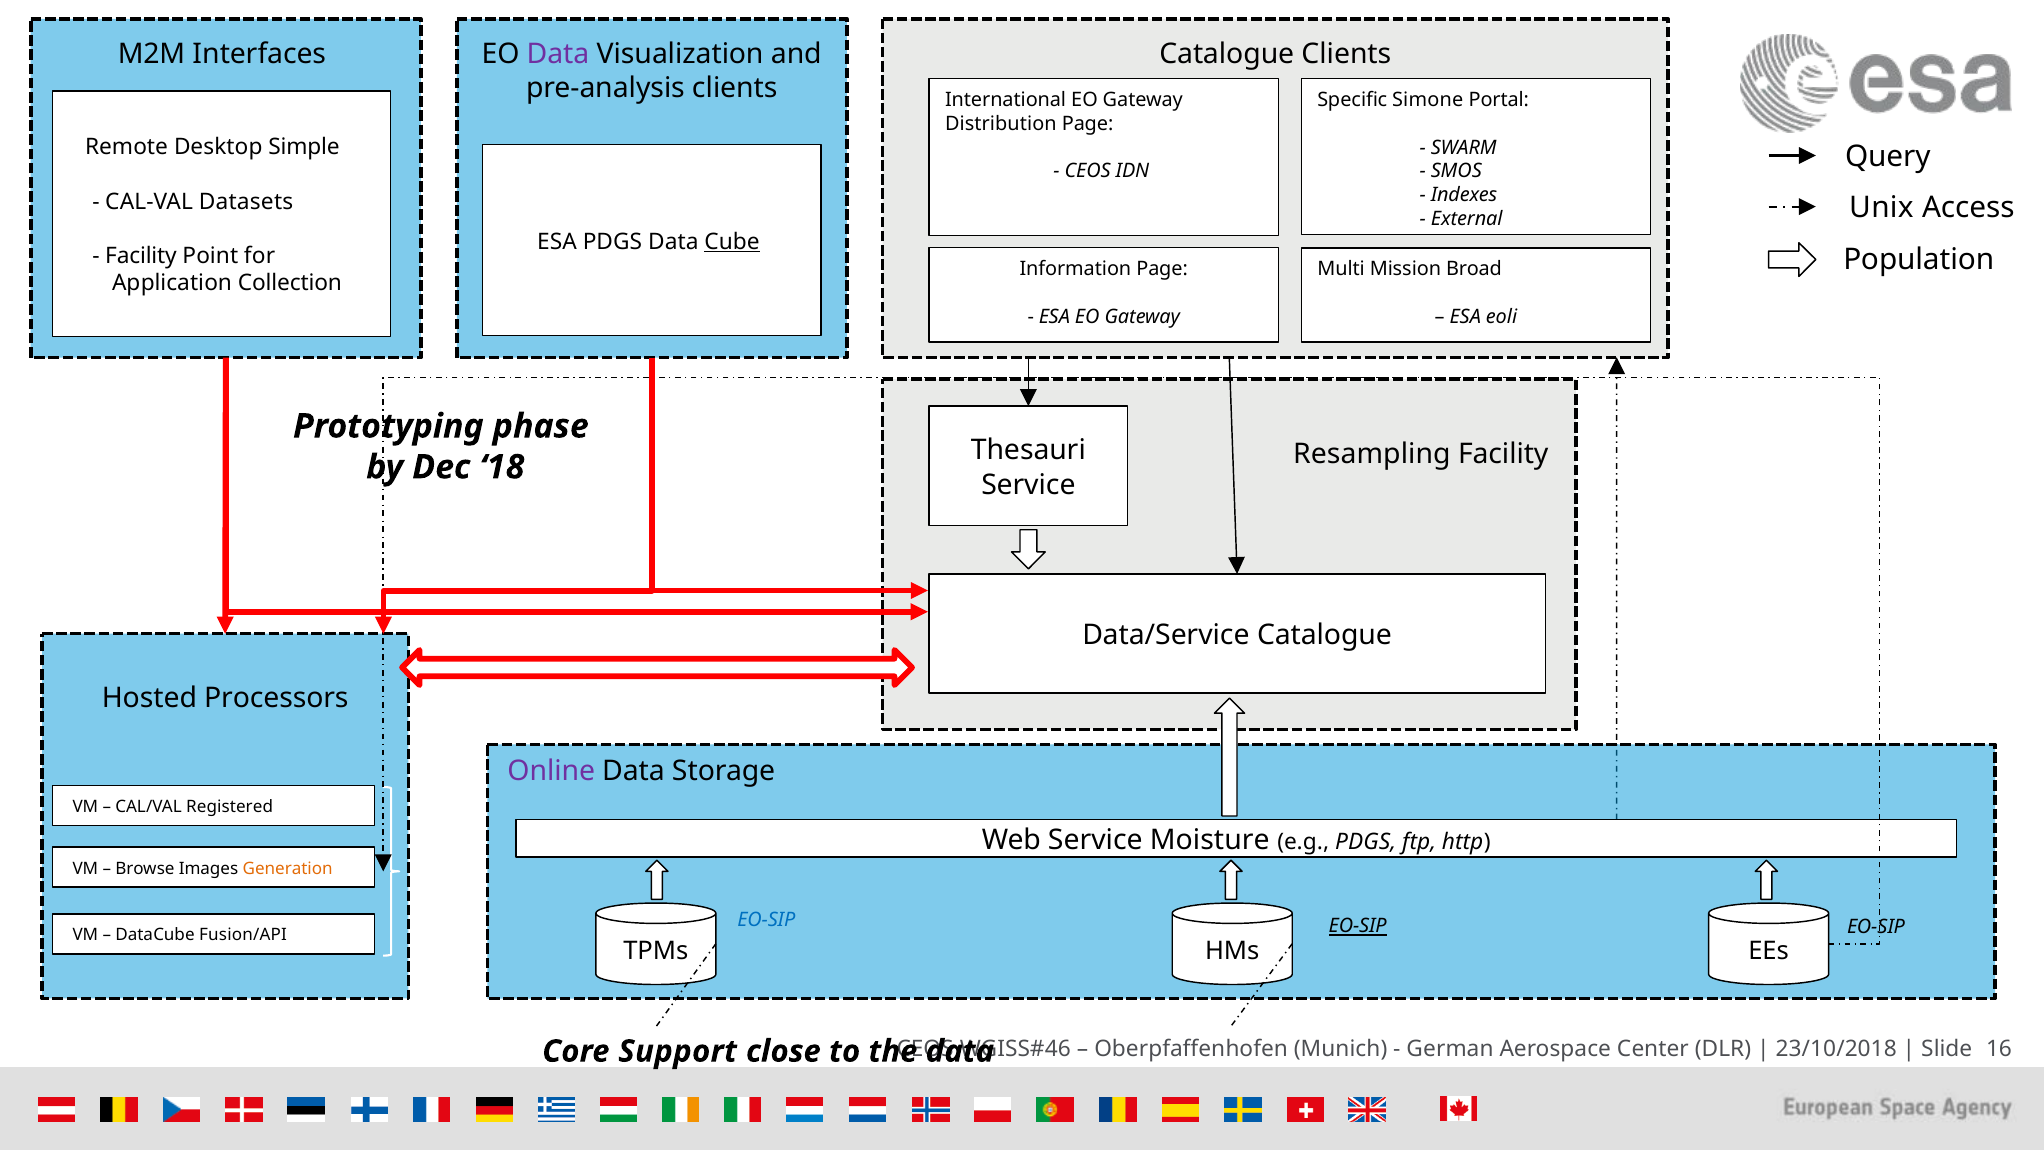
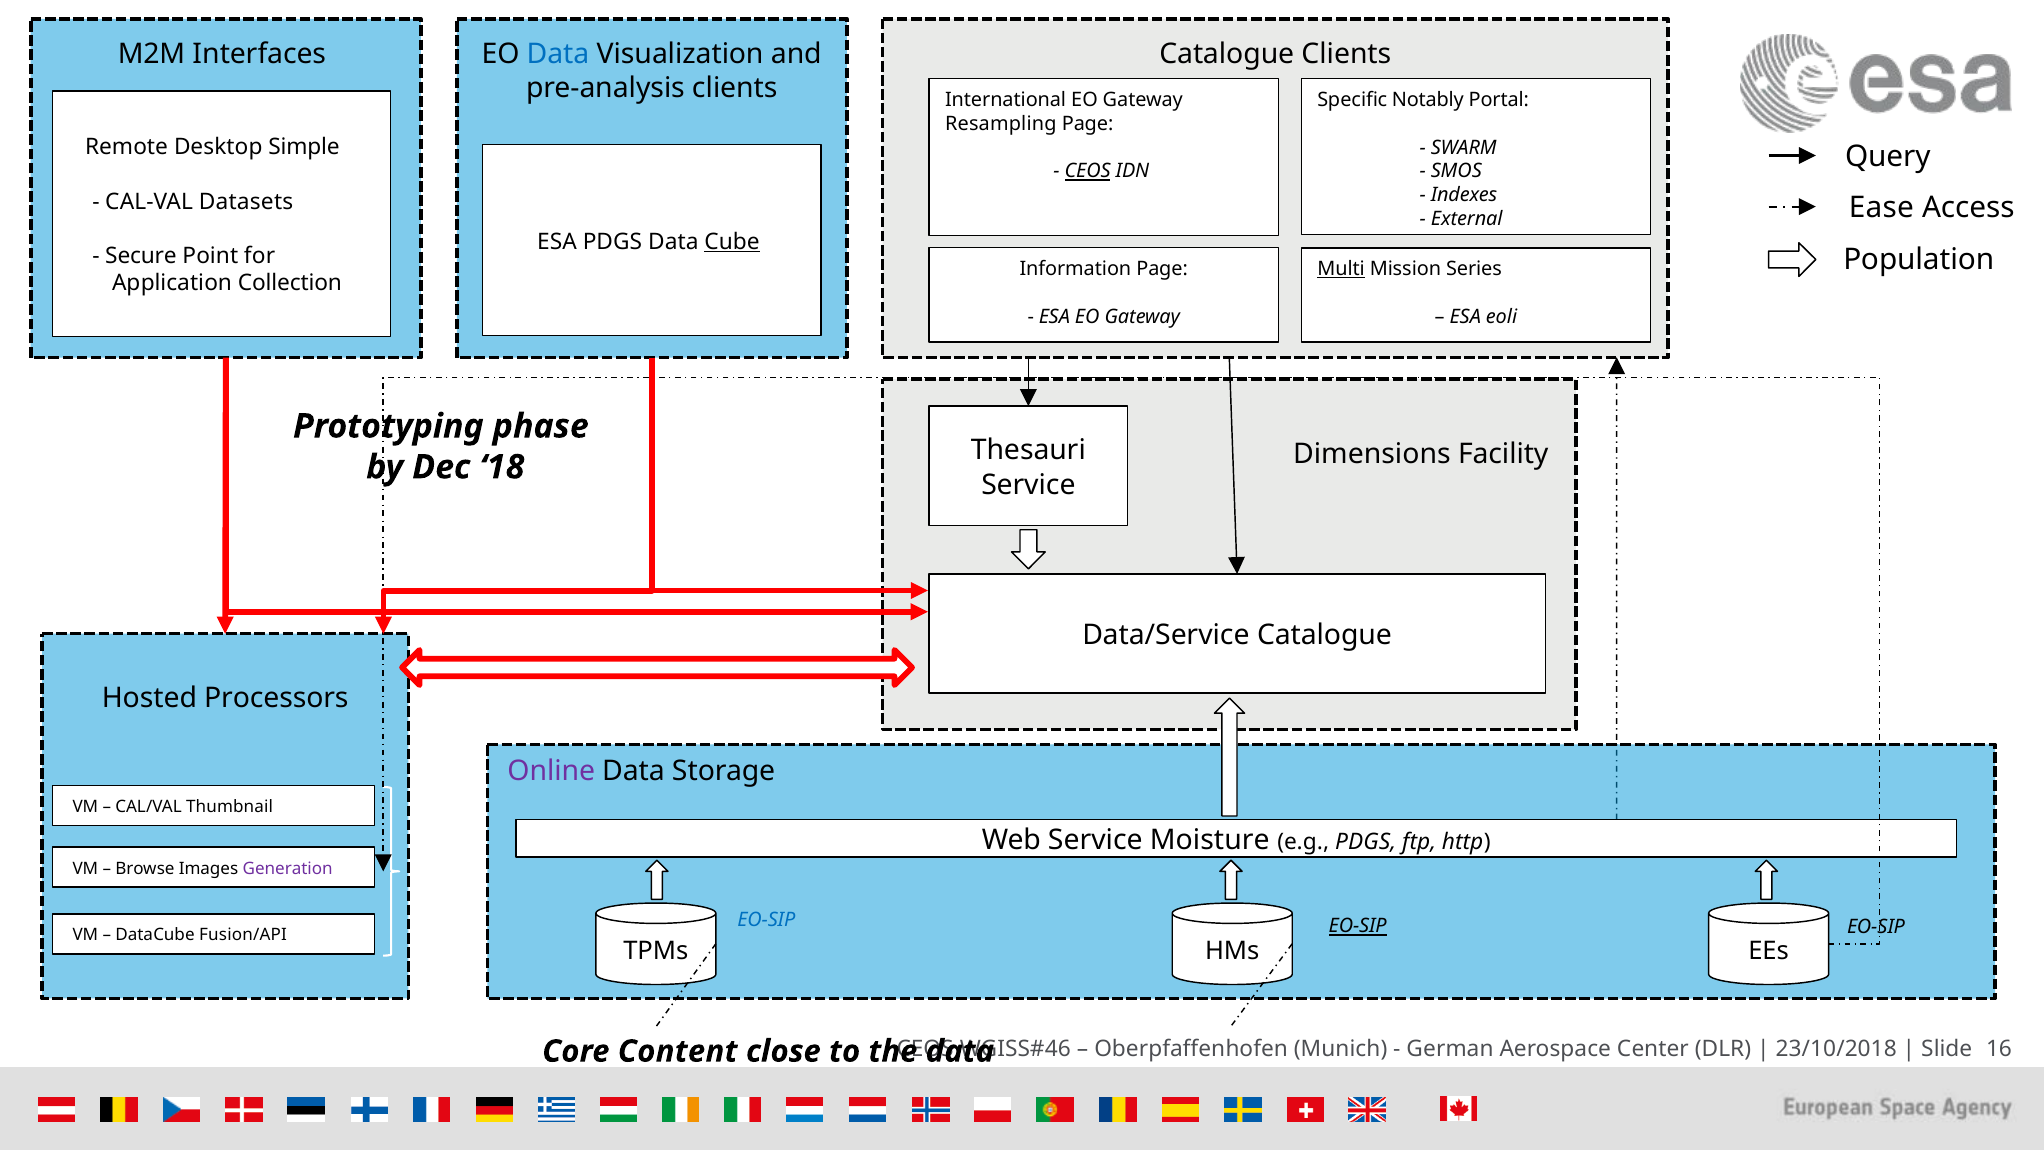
Data at (558, 54) colour: purple -> blue
Simone: Simone -> Notably
Distribution: Distribution -> Resampling
CEOS at (1088, 171) underline: none -> present
Unix: Unix -> Ease
Facility at (141, 256): Facility -> Secure
Multi underline: none -> present
Broad: Broad -> Series
Resampling: Resampling -> Dimensions
Registered: Registered -> Thumbnail
Generation colour: orange -> purple
Support: Support -> Content
